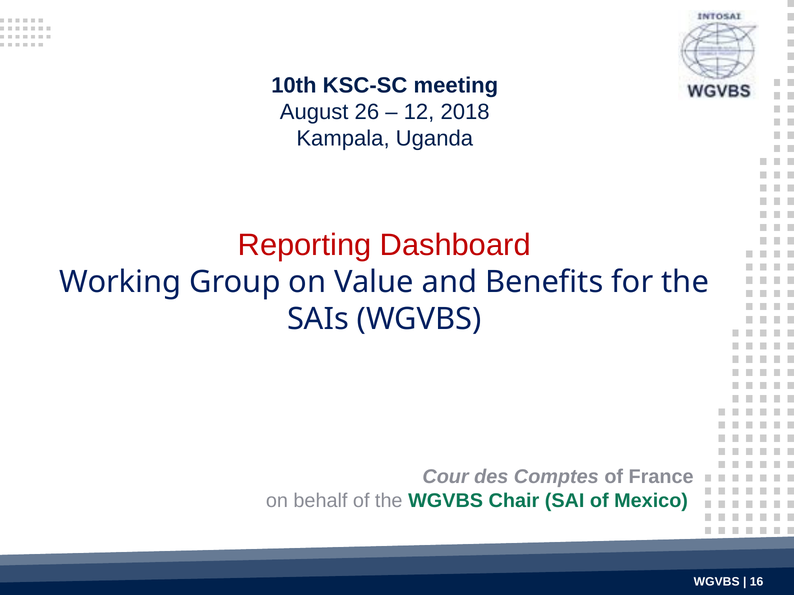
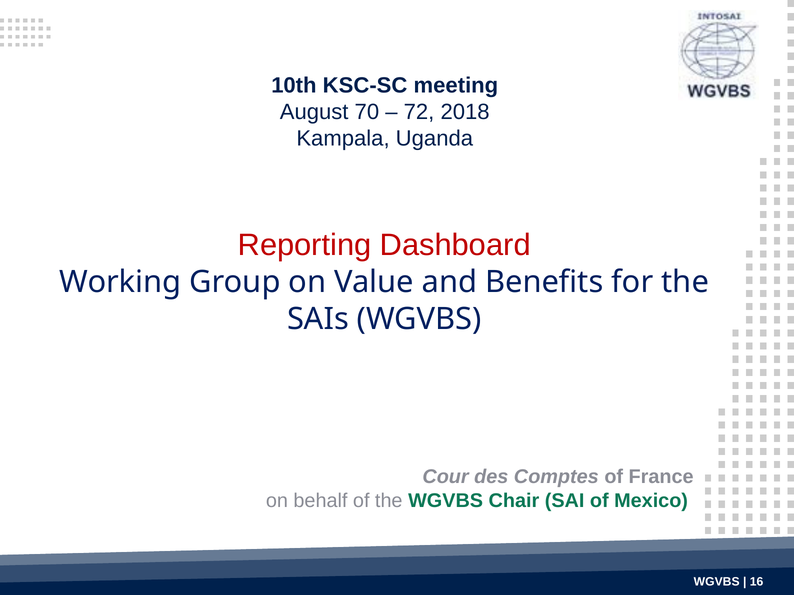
26: 26 -> 70
12: 12 -> 72
